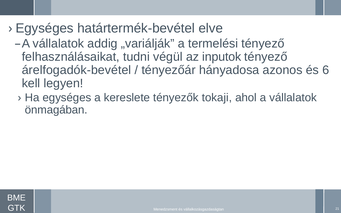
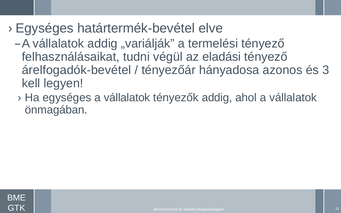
inputok: inputok -> eladási
6: 6 -> 3
egységes a kereslete: kereslete -> vállalatok
tényezők tokaji: tokaji -> addig
